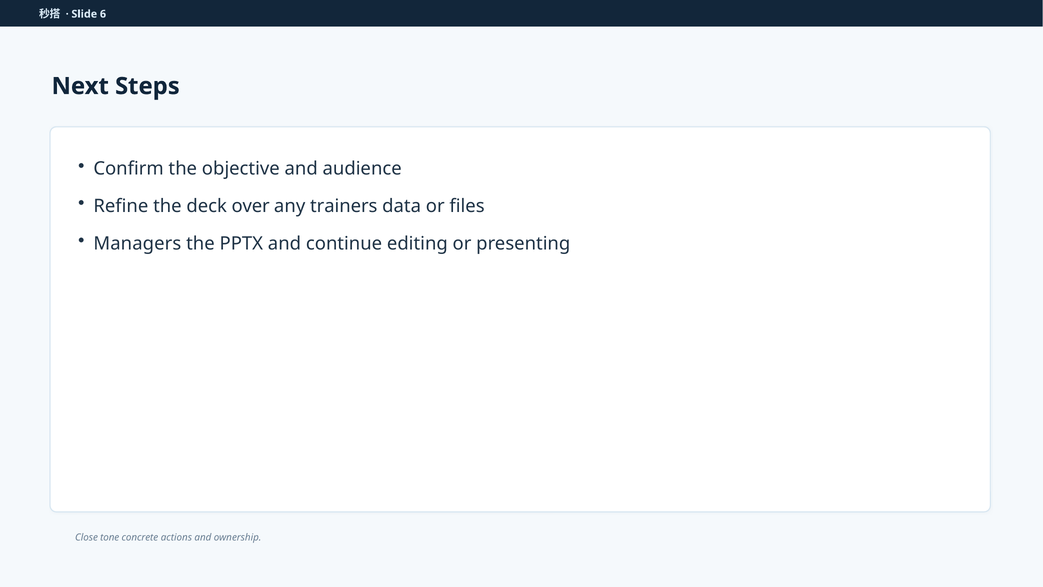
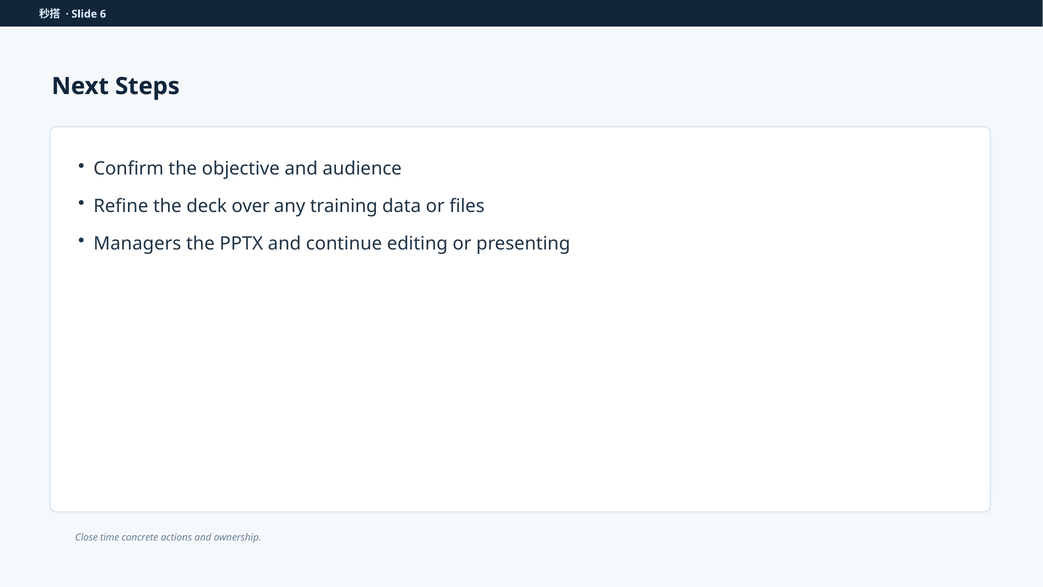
trainers: trainers -> training
tone: tone -> time
